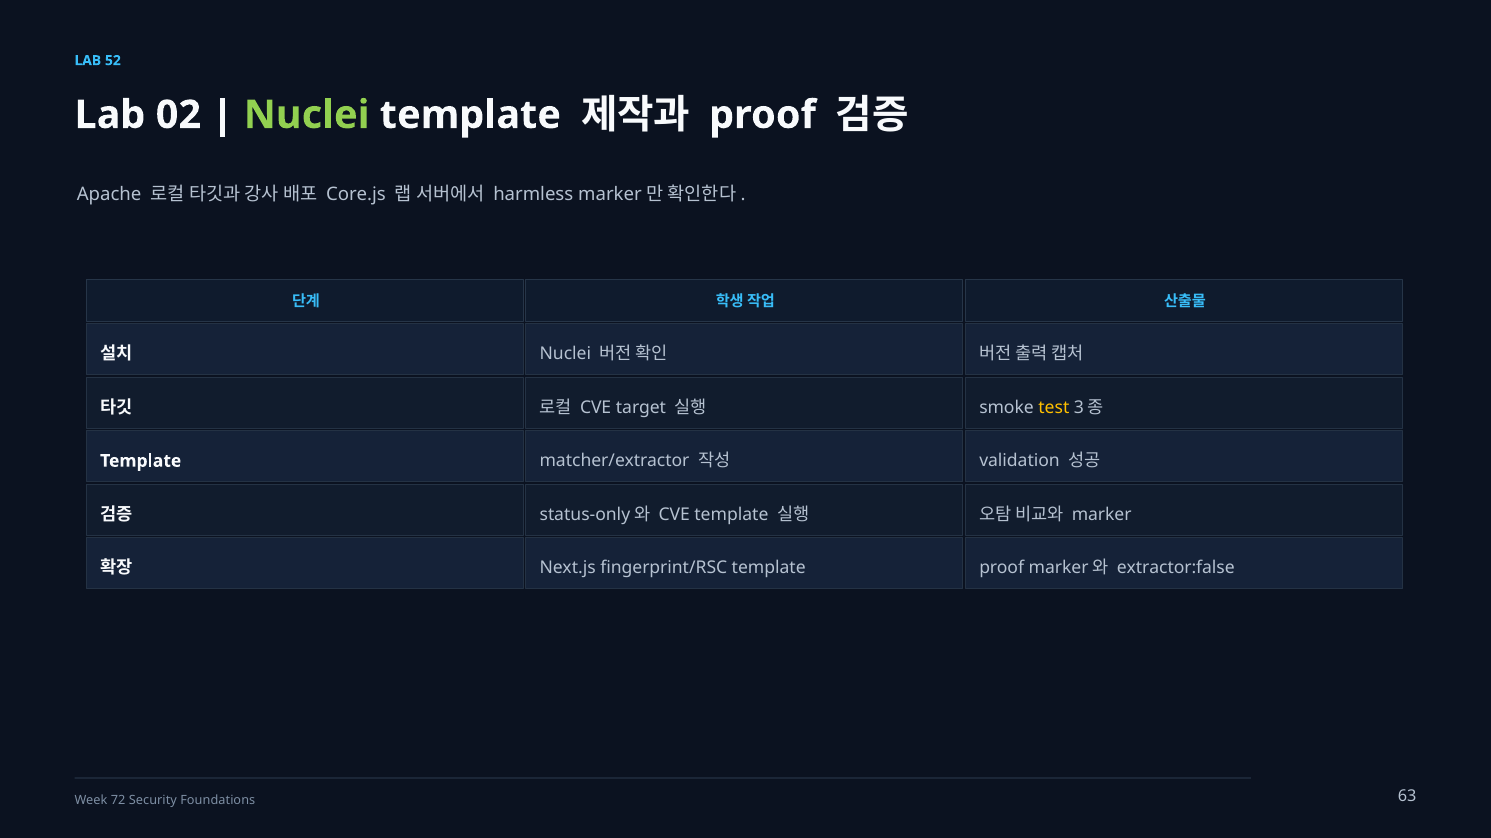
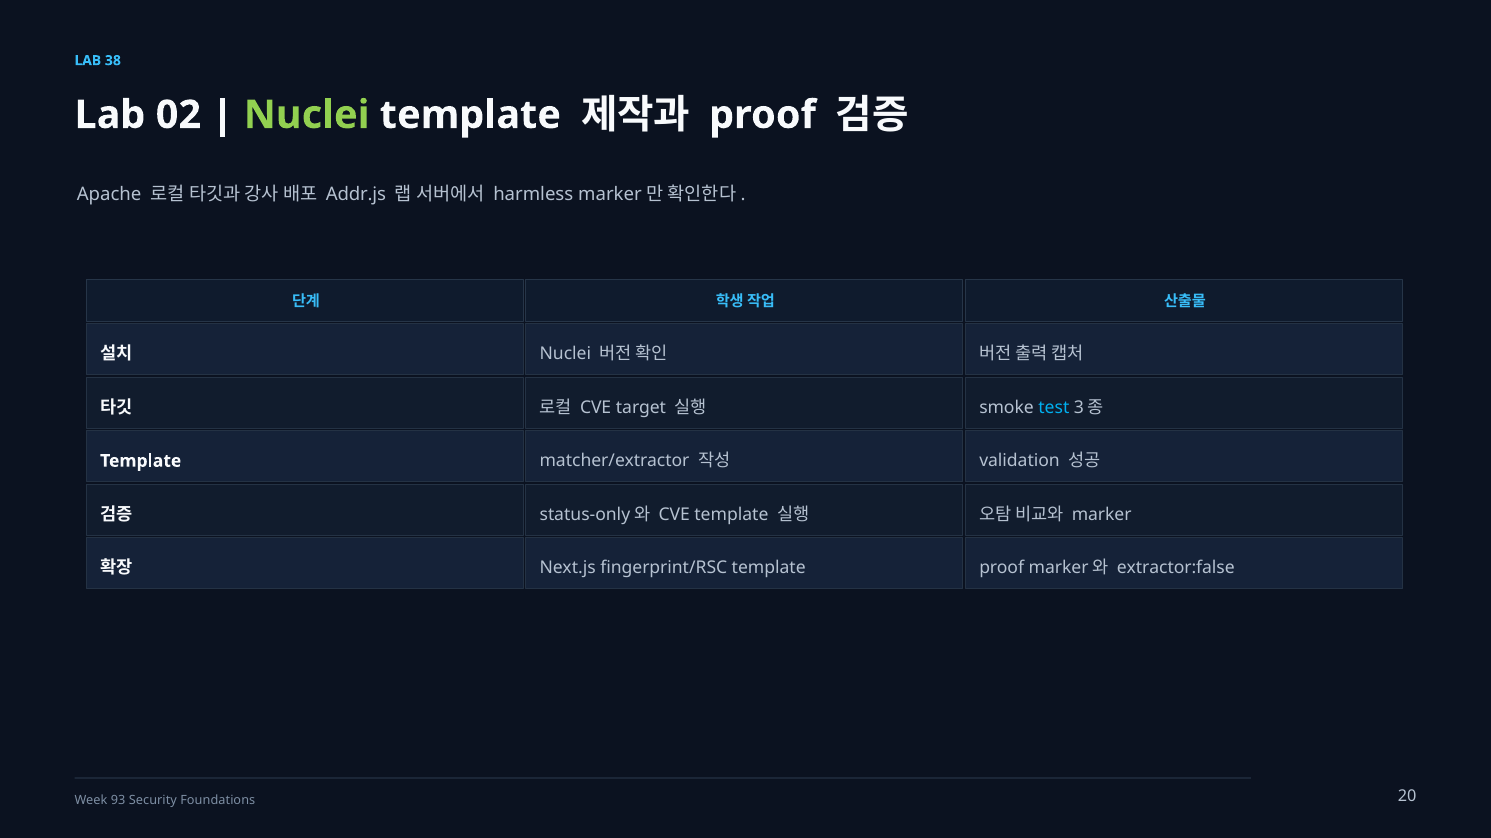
52: 52 -> 38
Core.js: Core.js -> Addr.js
test colour: yellow -> light blue
72: 72 -> 93
63: 63 -> 20
